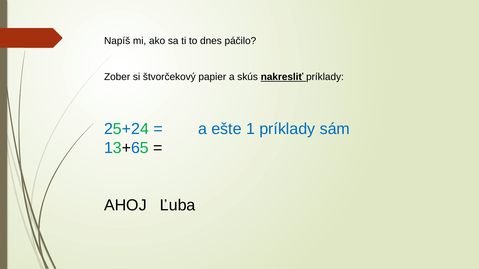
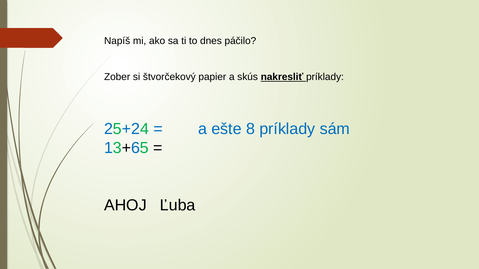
1: 1 -> 8
